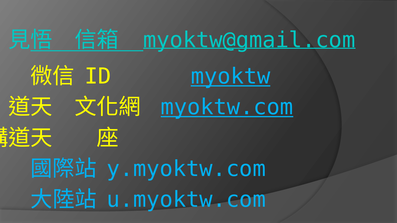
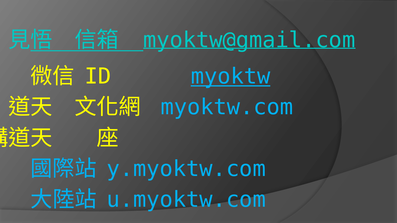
myoktw.com underline: present -> none
